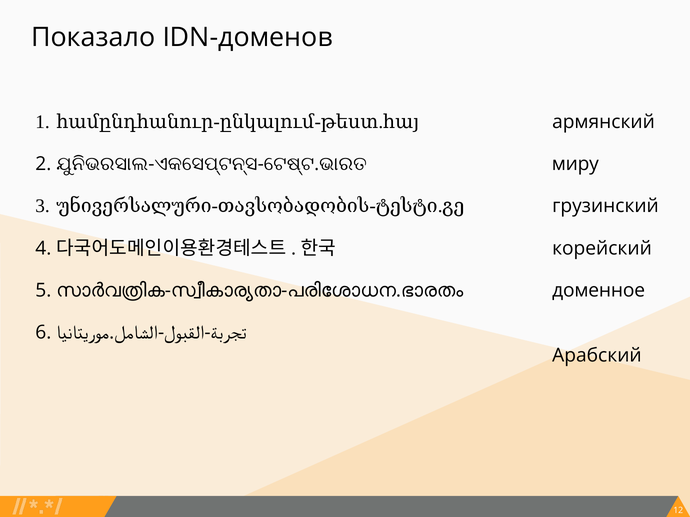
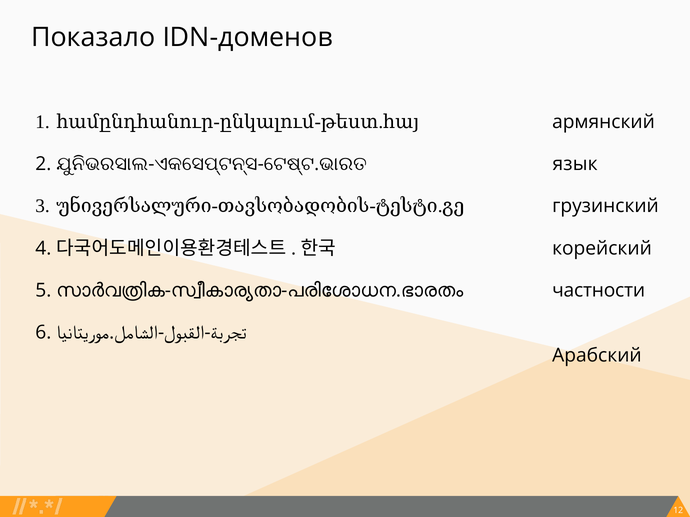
миру: миру -> язык
доменное: доменное -> частности
